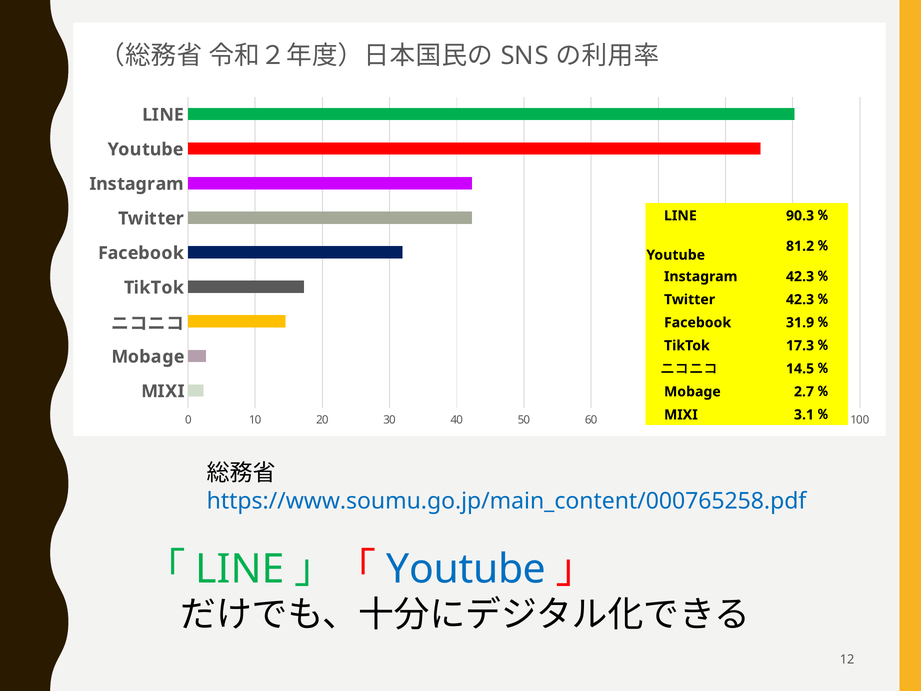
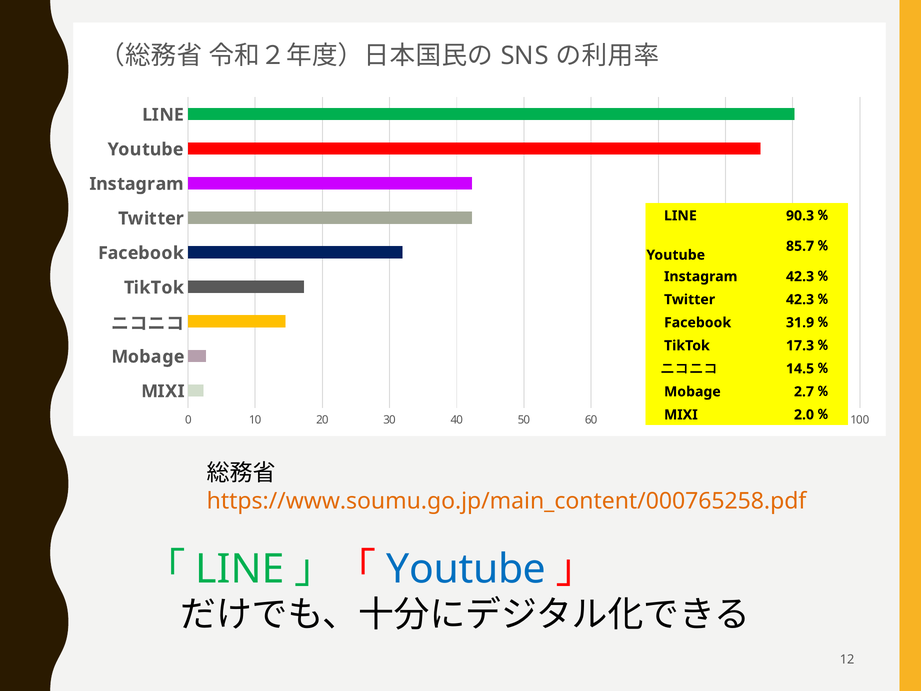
81.2: 81.2 -> 85.7
3.1: 3.1 -> 2.0
https://www.soumu.go.jp/main_content/000765258.pdf colour: blue -> orange
